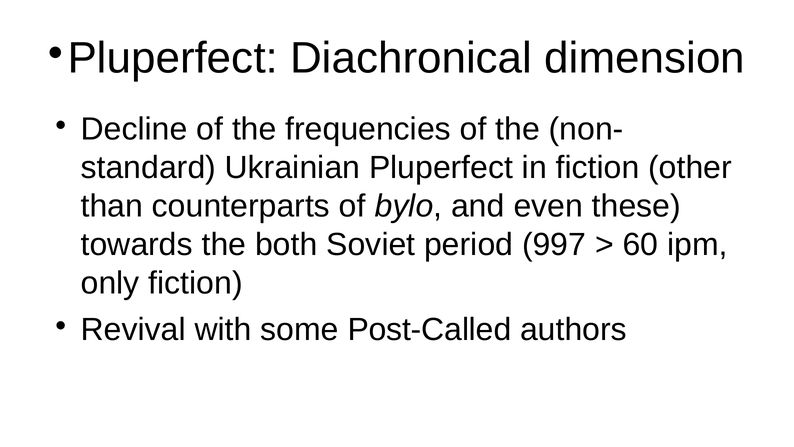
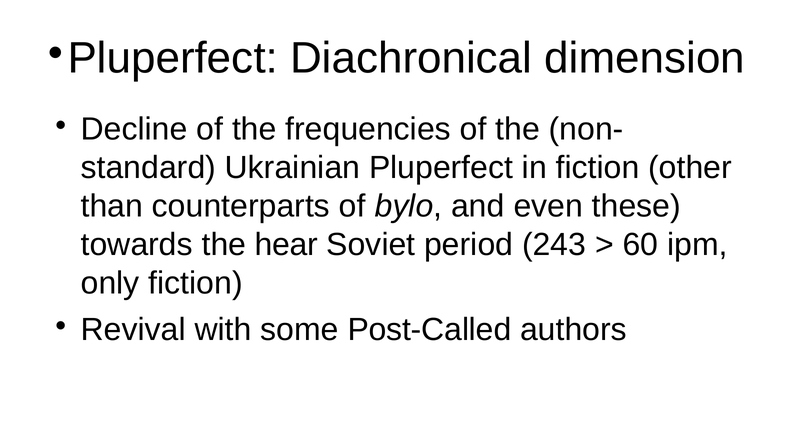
both: both -> hear
997: 997 -> 243
